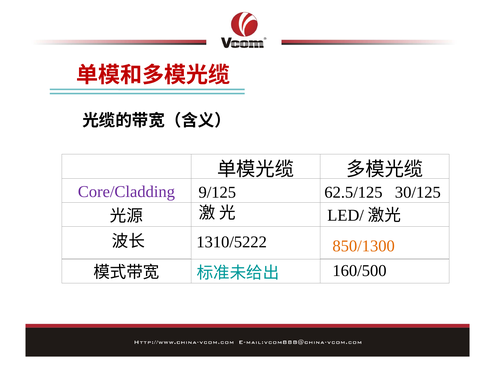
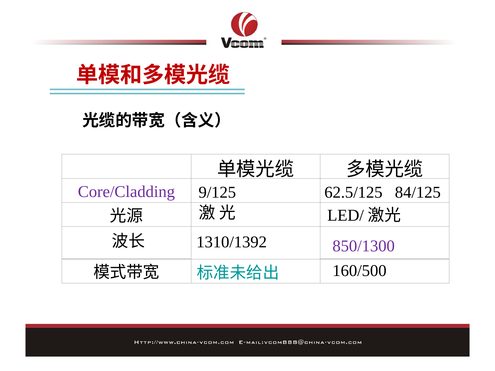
30/125: 30/125 -> 84/125
1310/5222: 1310/5222 -> 1310/1392
850/1300 colour: orange -> purple
